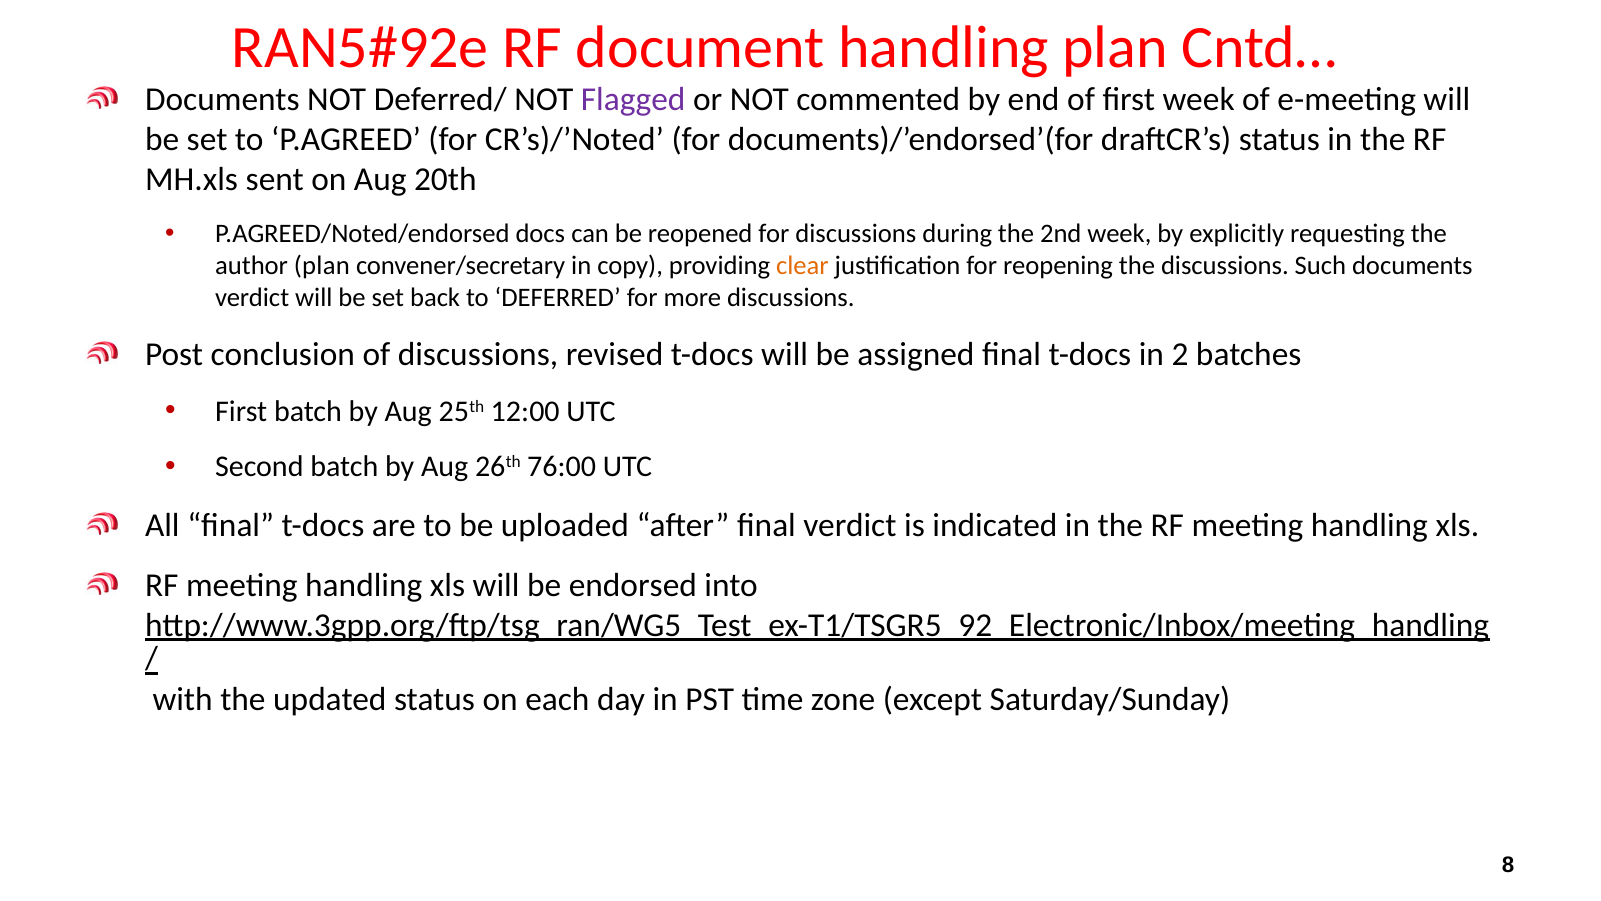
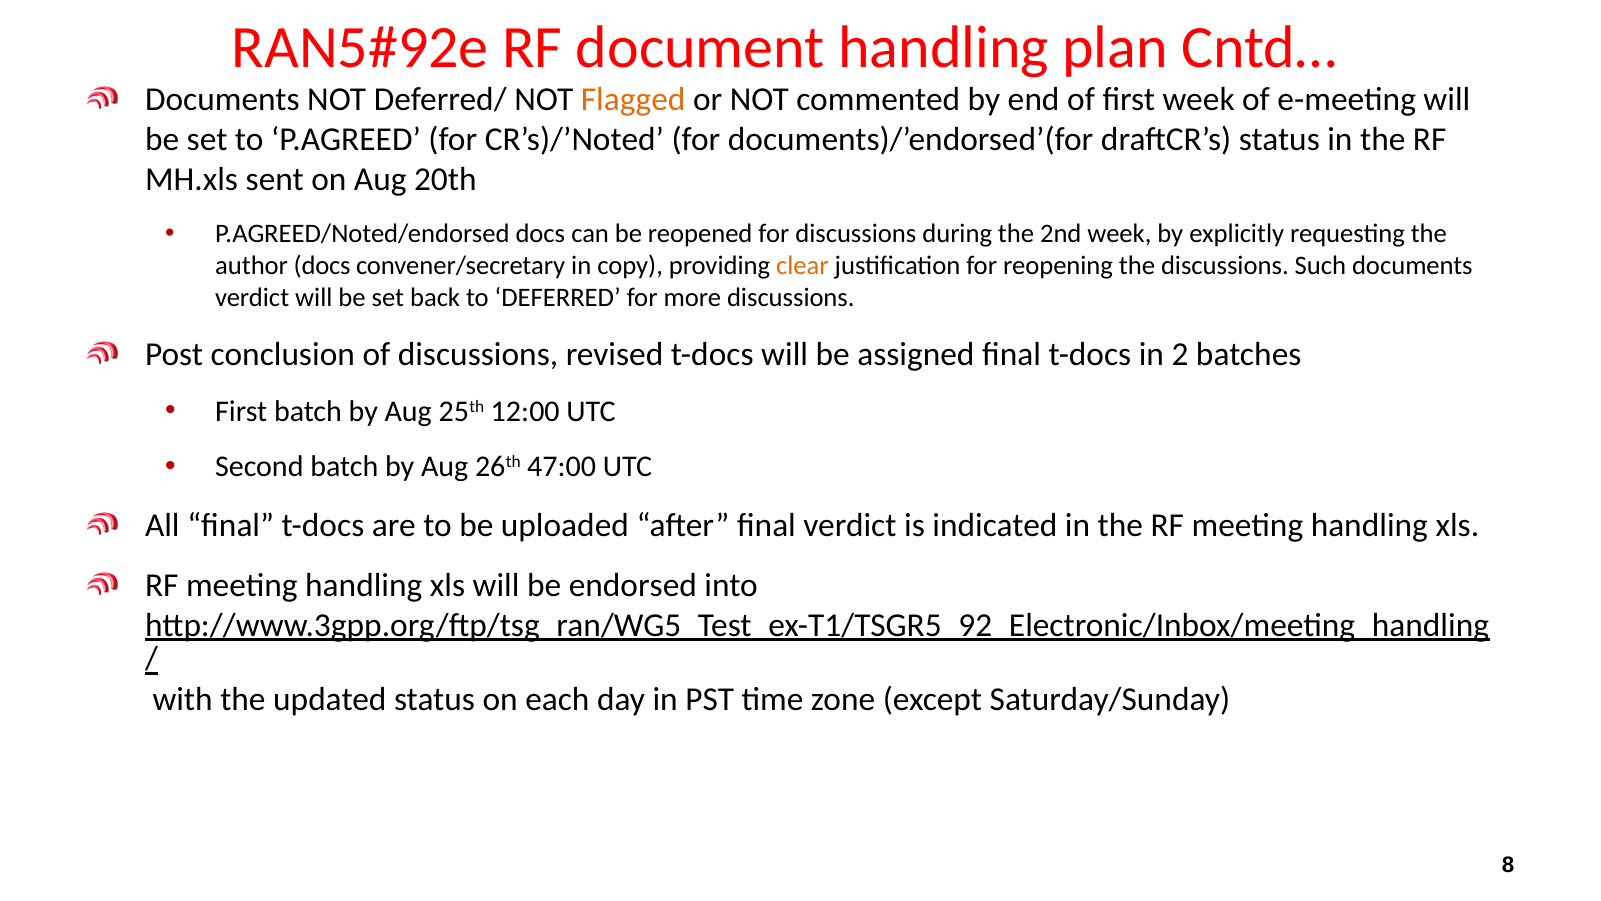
Flagged colour: purple -> orange
author plan: plan -> docs
76:00: 76:00 -> 47:00
